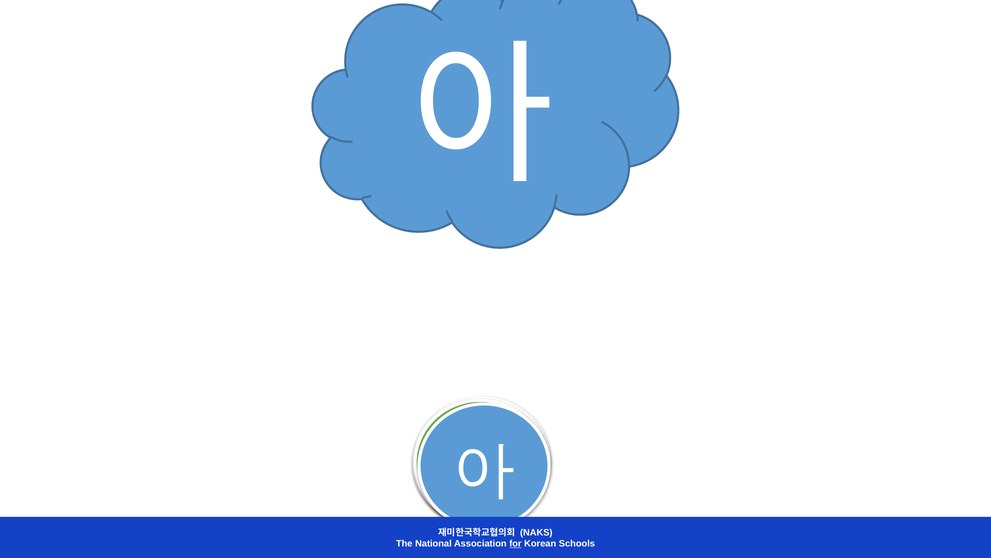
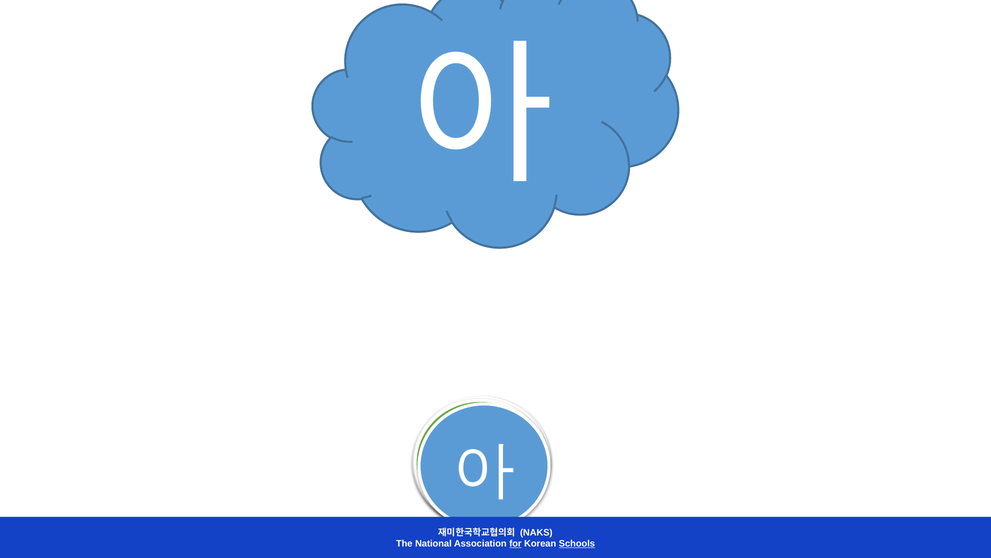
Schools underline: none -> present
